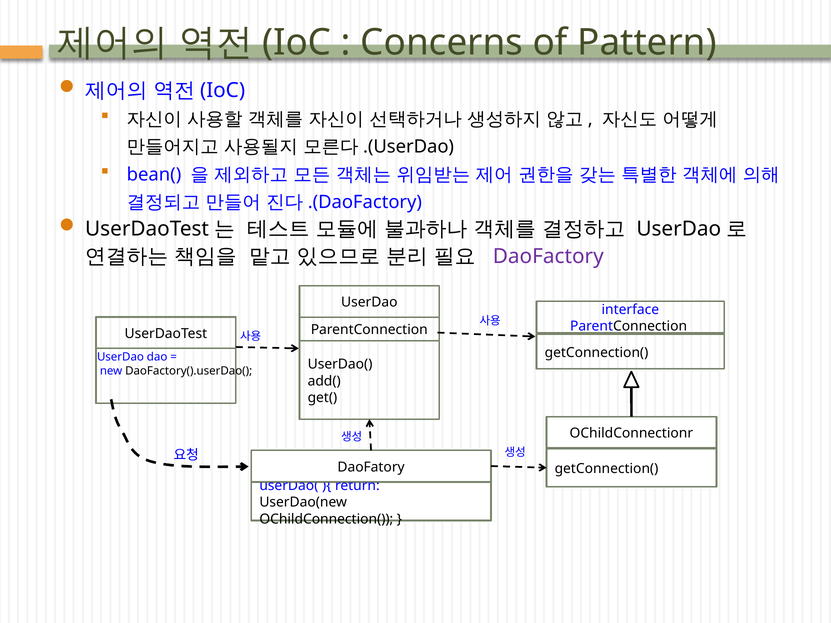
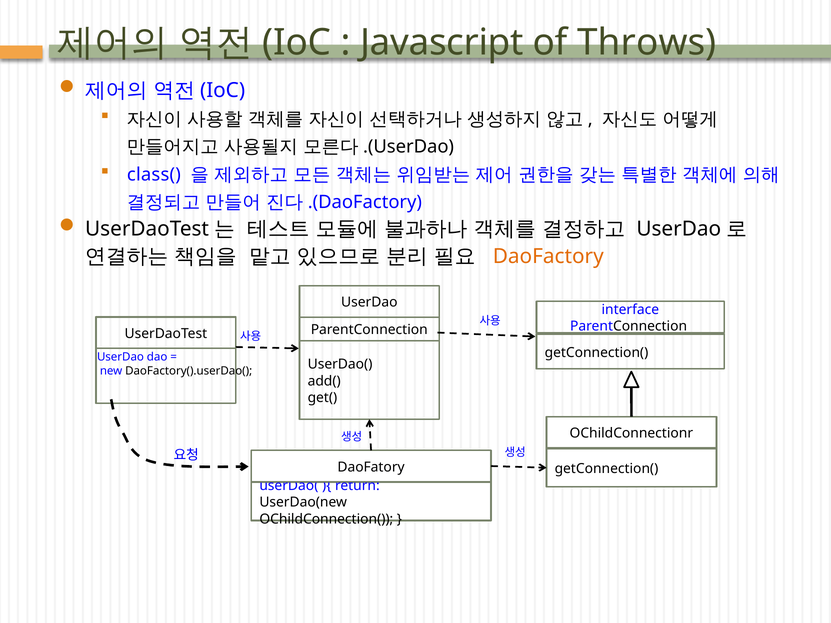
Concerns: Concerns -> Javascript
Pattern: Pattern -> Throws
bean(: bean( -> class(
DaoFactory colour: purple -> orange
